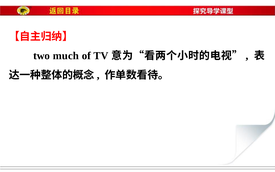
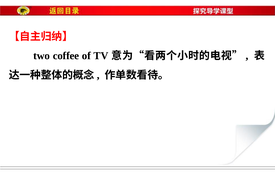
much: much -> coffee
